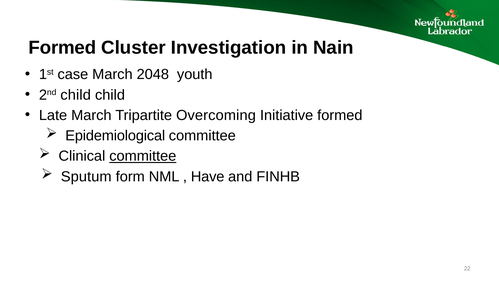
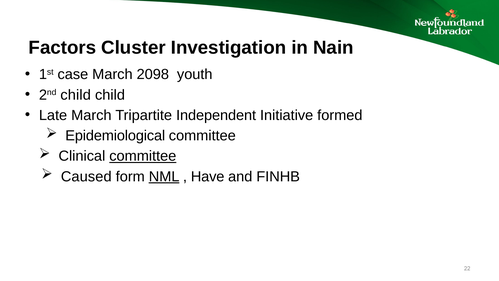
Formed at (62, 48): Formed -> Factors
2048: 2048 -> 2098
Overcoming: Overcoming -> Independent
Sputum: Sputum -> Caused
NML underline: none -> present
